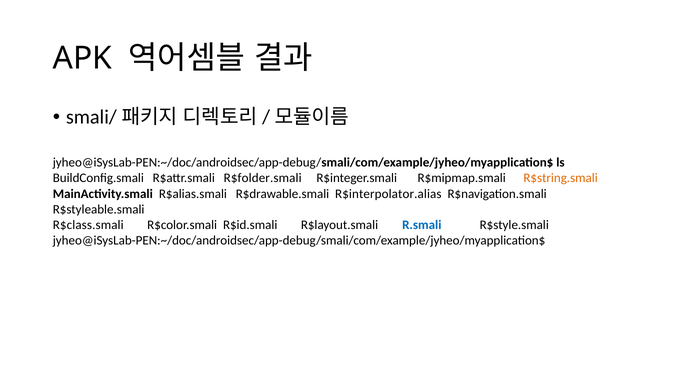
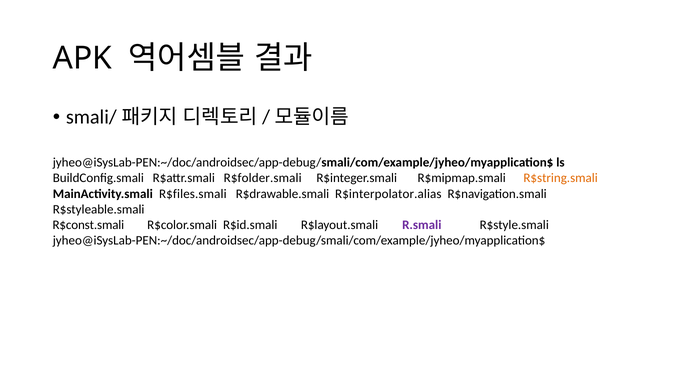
R$alias.smali: R$alias.smali -> R$files.smali
R$class.smali: R$class.smali -> R$const.smali
R.smali colour: blue -> purple
